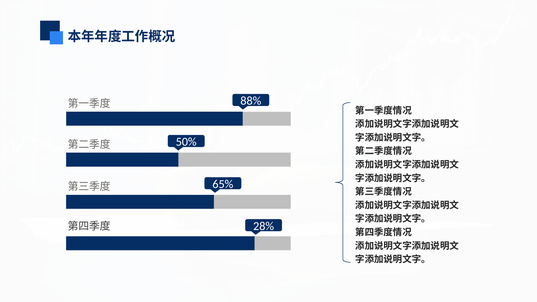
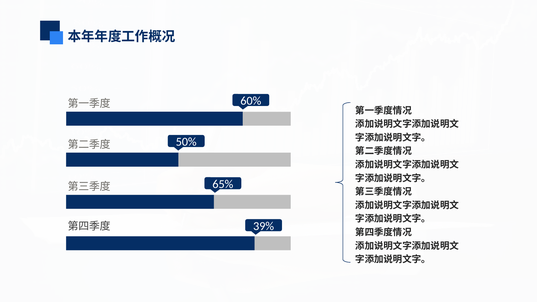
88%: 88% -> 60%
28%: 28% -> 39%
